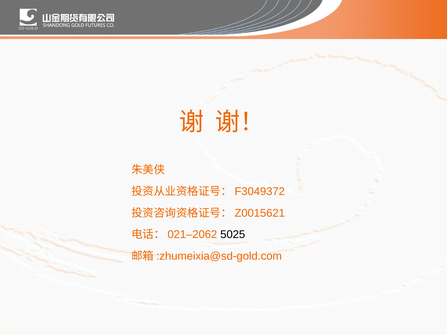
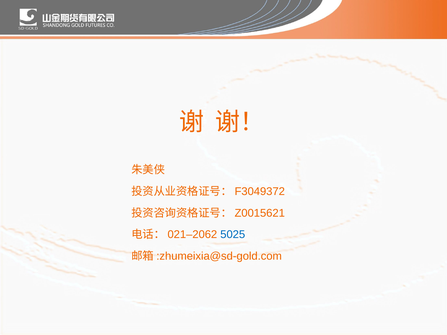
5025 colour: black -> blue
